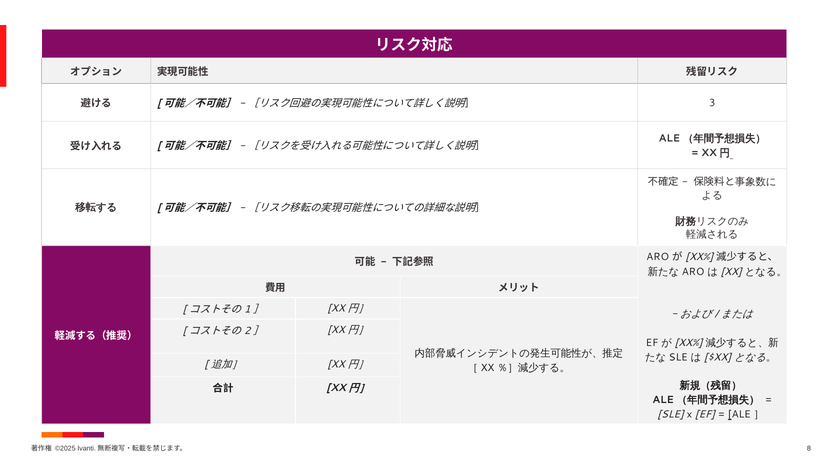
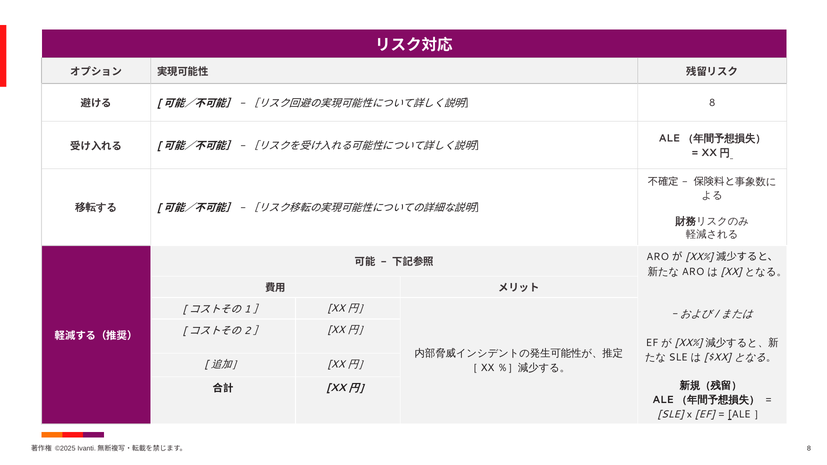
3 at (712, 103): 3 -> 8
